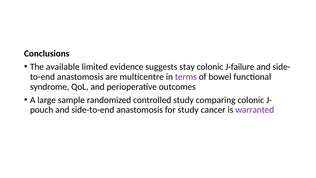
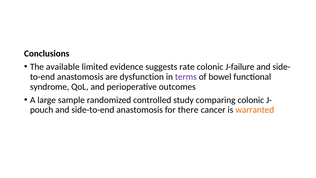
stay: stay -> rate
multicentre: multicentre -> dysfunction
for study: study -> there
warranted colour: purple -> orange
